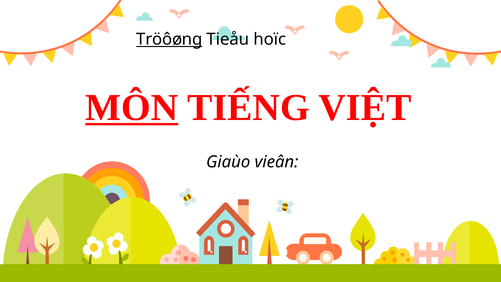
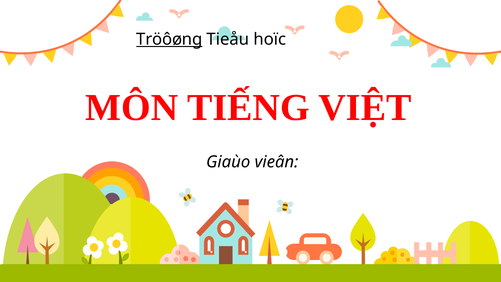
MÔN underline: present -> none
